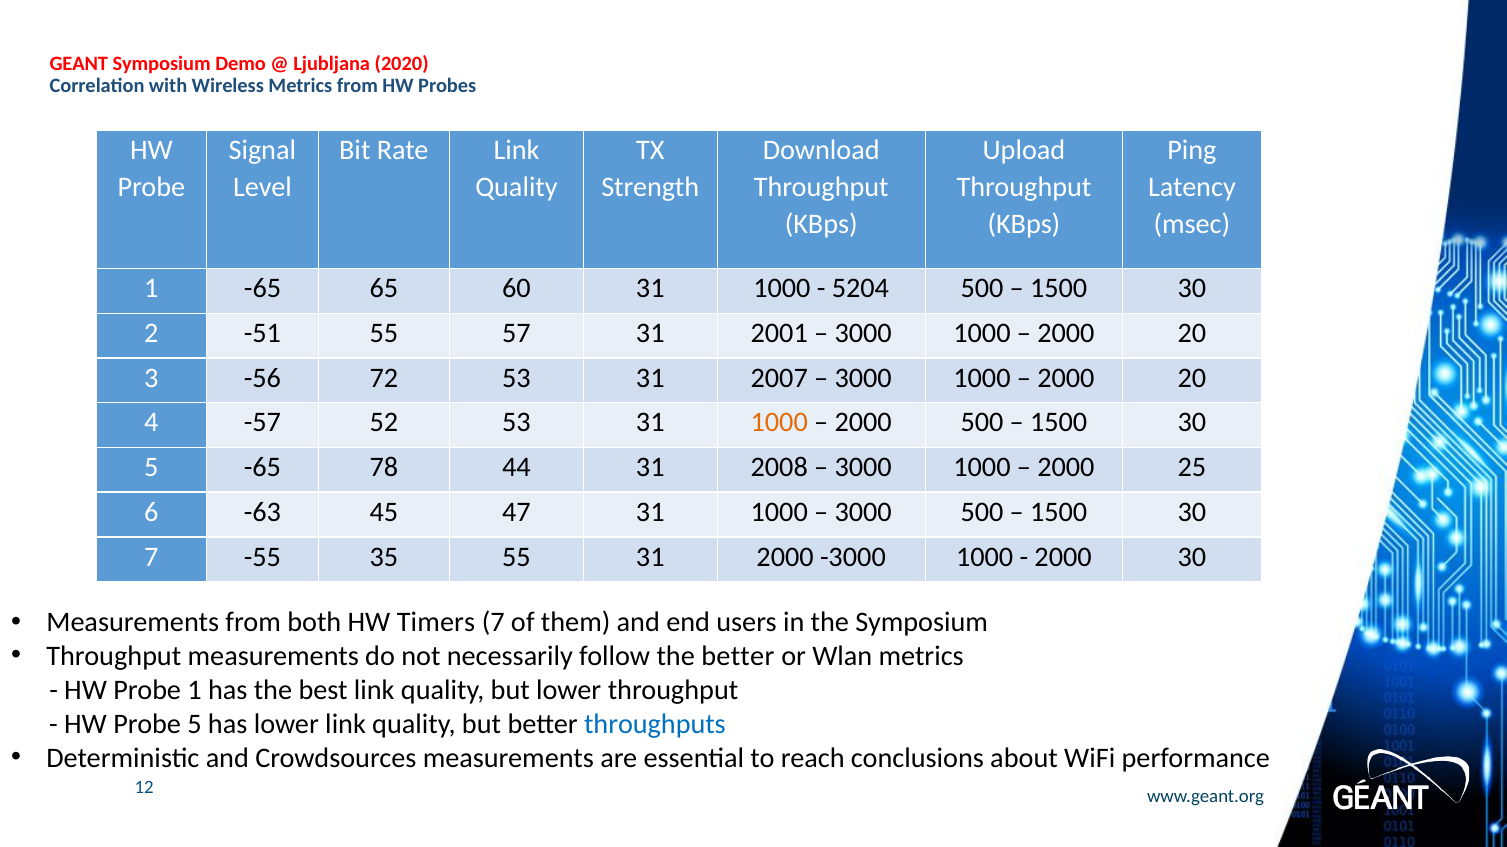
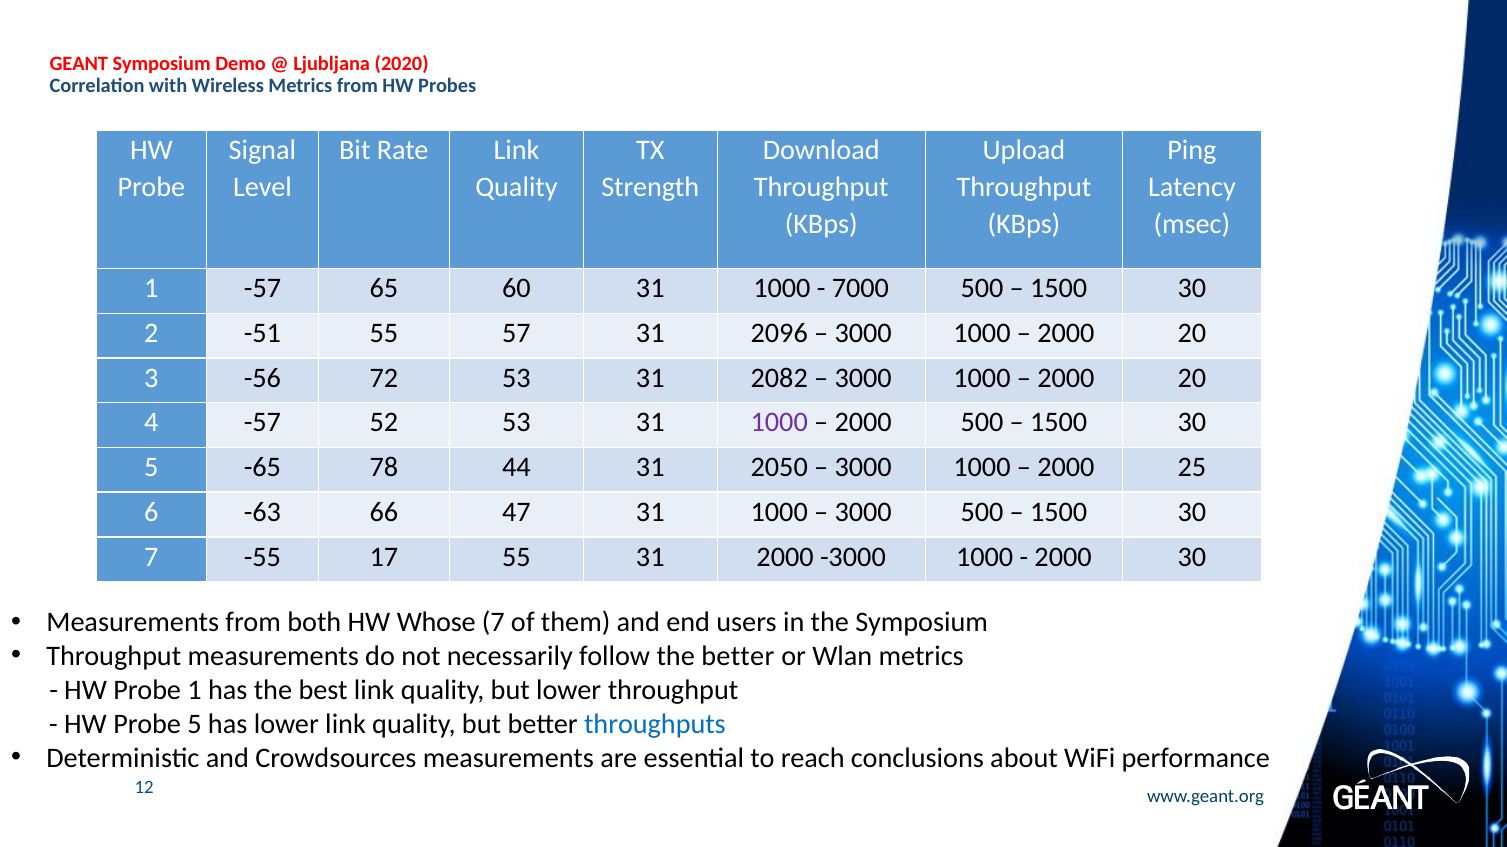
1 -65: -65 -> -57
5204: 5204 -> 7000
2001: 2001 -> 2096
2007: 2007 -> 2082
1000 at (779, 423) colour: orange -> purple
2008: 2008 -> 2050
45: 45 -> 66
35: 35 -> 17
Timers: Timers -> Whose
